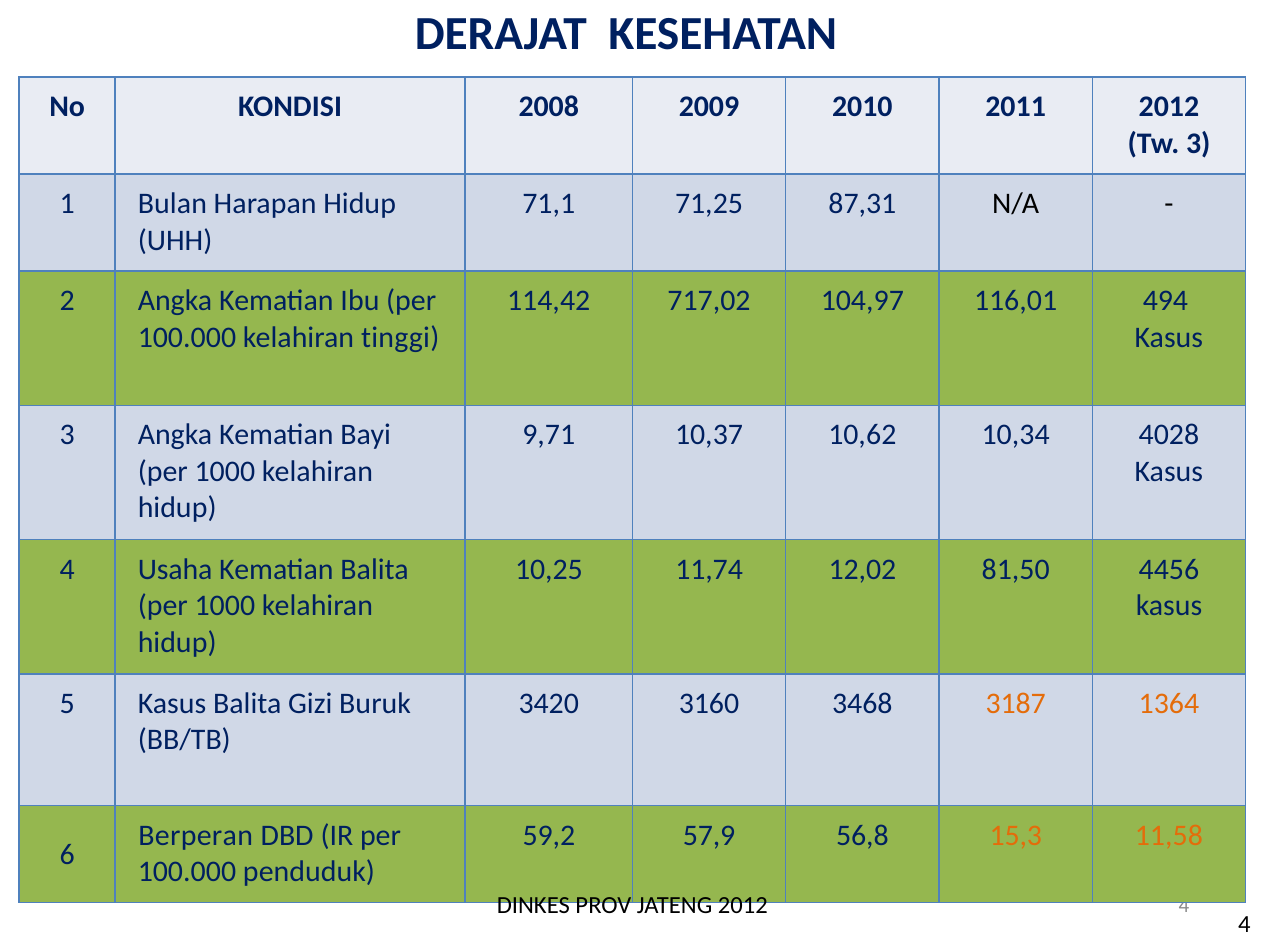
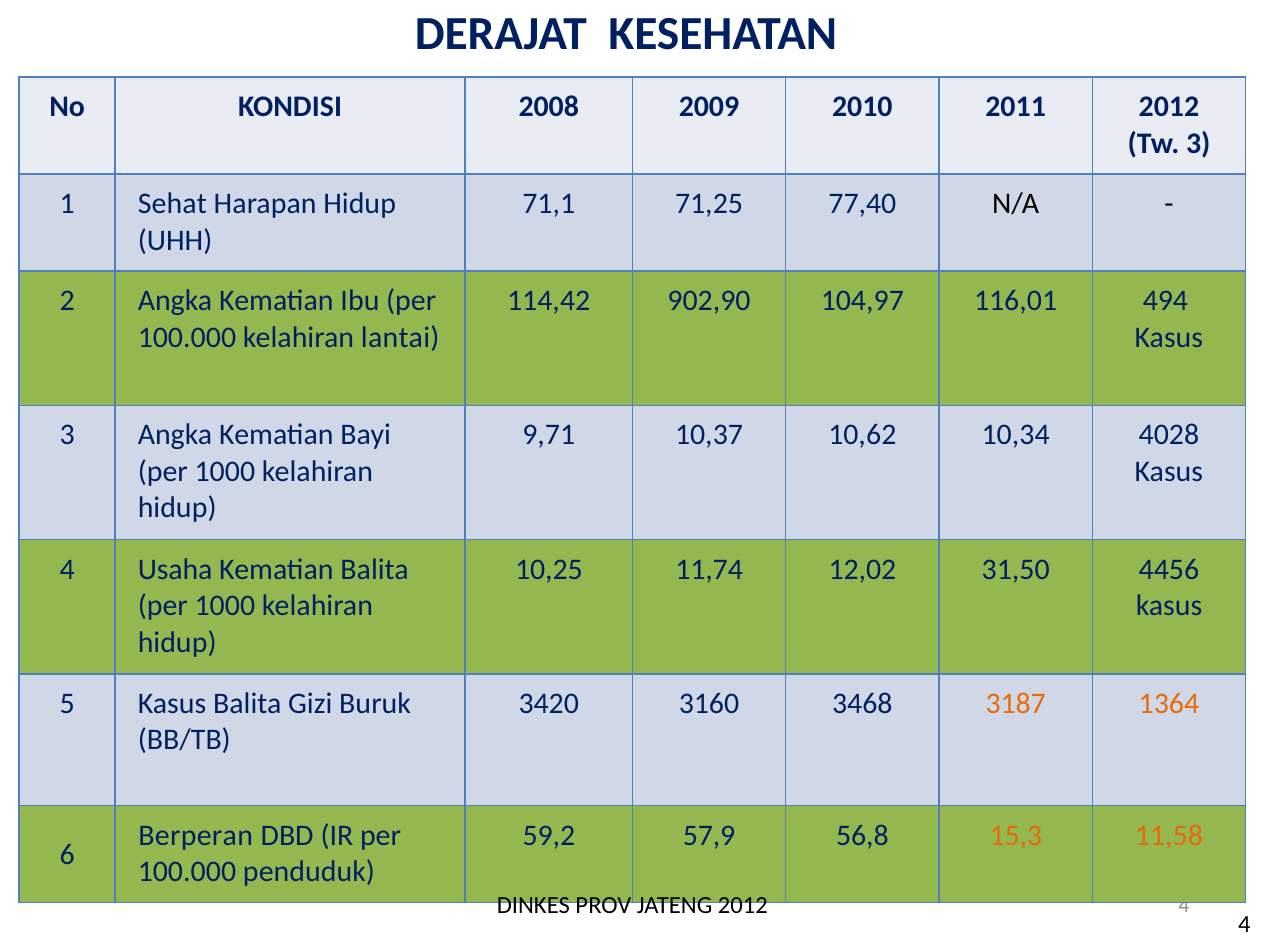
Bulan: Bulan -> Sehat
87,31: 87,31 -> 77,40
717,02: 717,02 -> 902,90
tinggi: tinggi -> lantai
81,50: 81,50 -> 31,50
